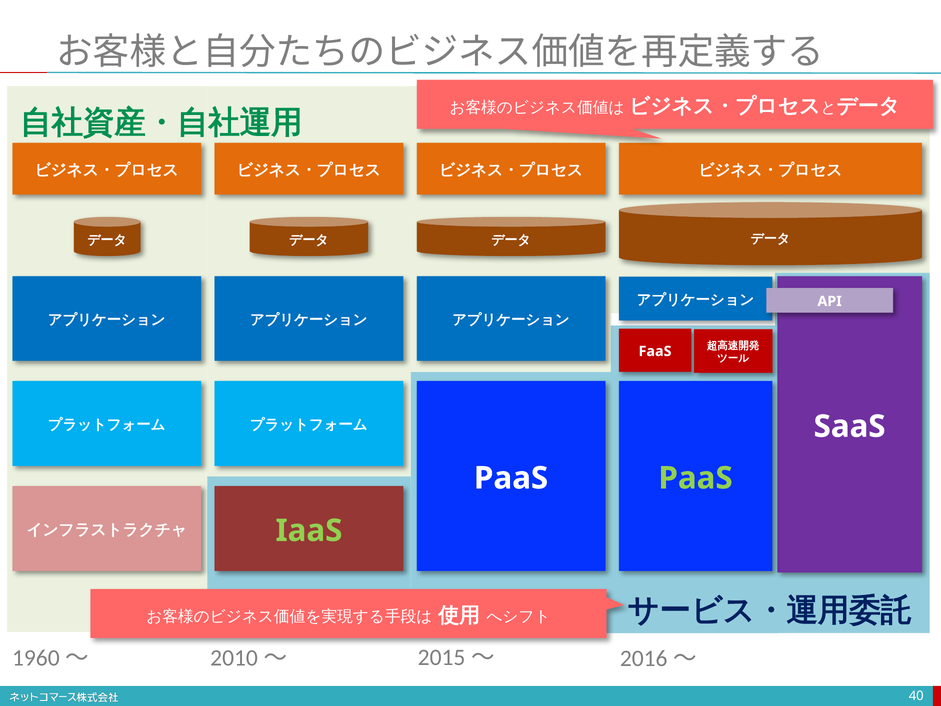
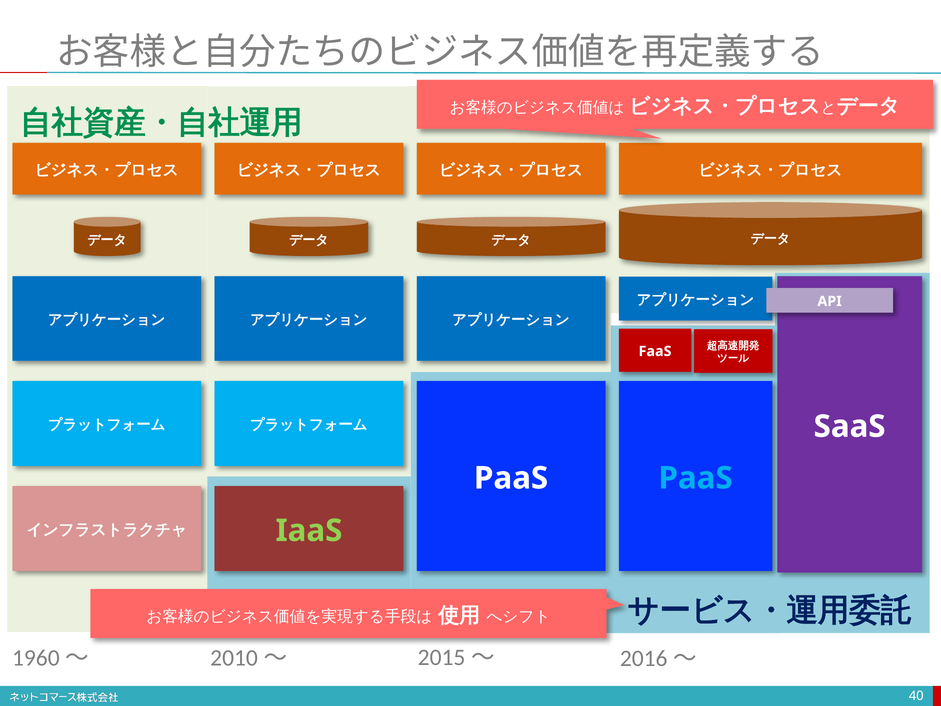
PaaS at (696, 478) colour: light green -> light blue
